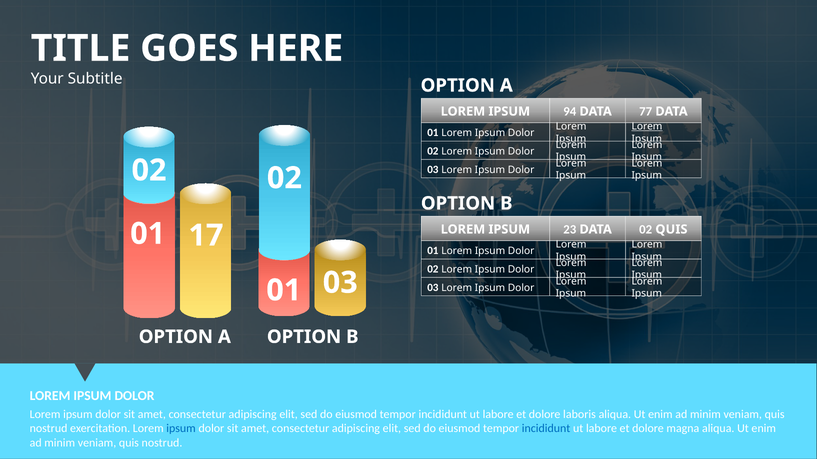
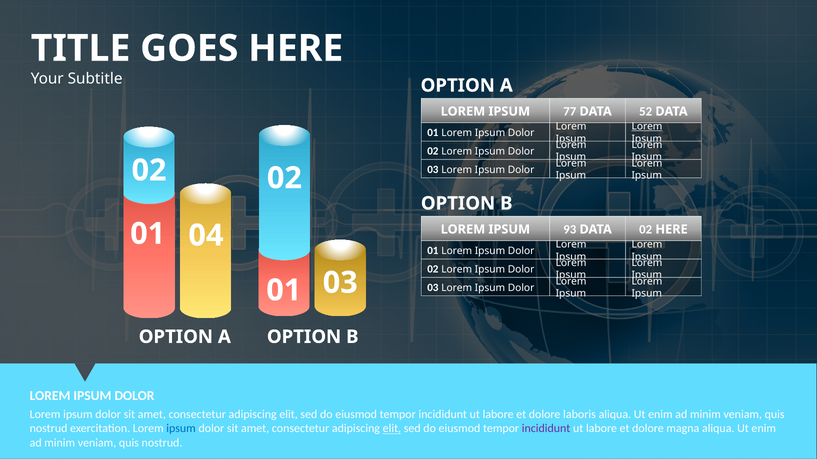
94: 94 -> 77
77: 77 -> 52
23: 23 -> 93
02 QUIS: QUIS -> HERE
17: 17 -> 04
elit at (392, 429) underline: none -> present
incididunt at (546, 429) colour: blue -> purple
